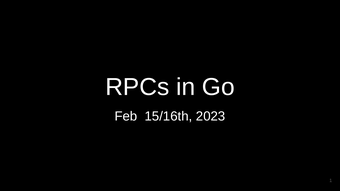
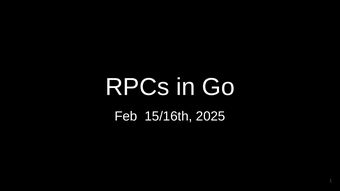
2023: 2023 -> 2025
